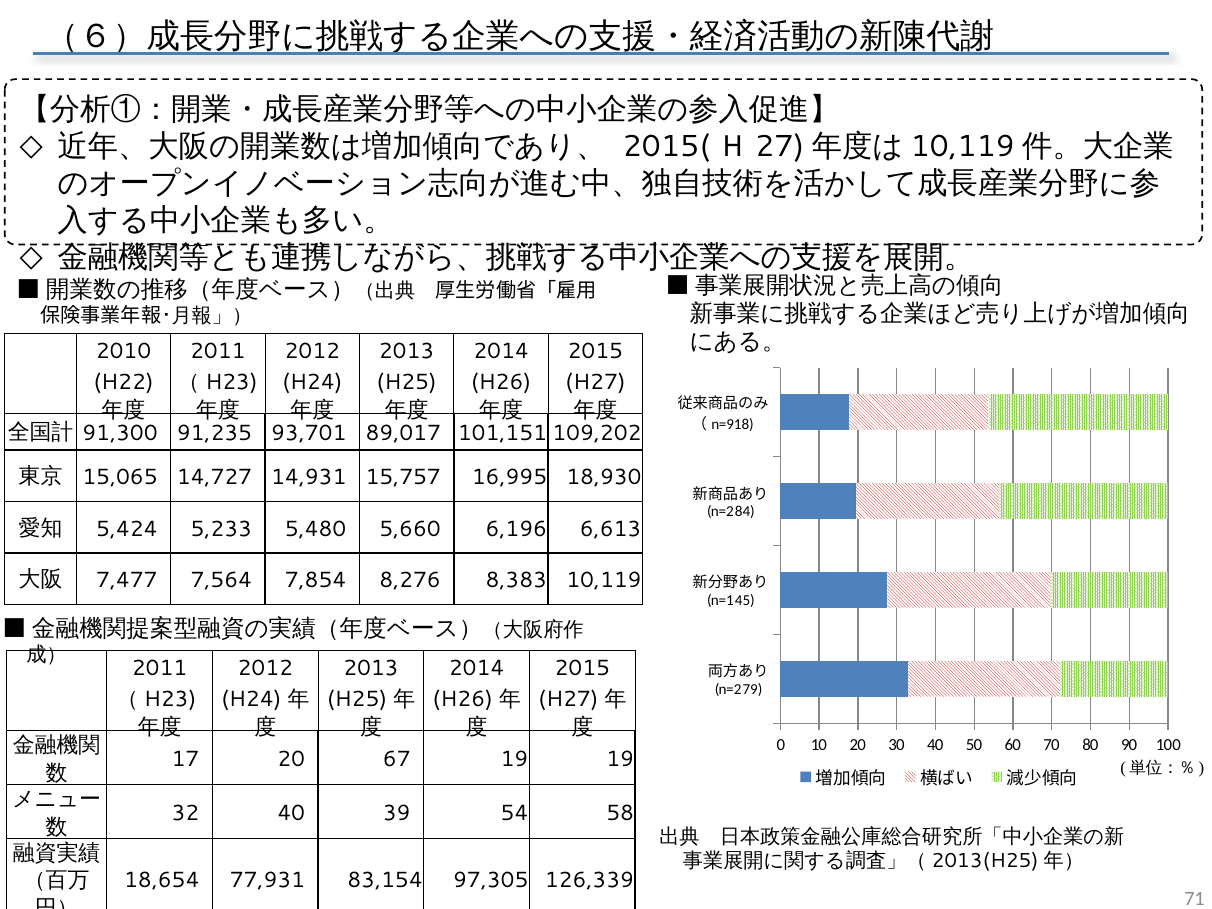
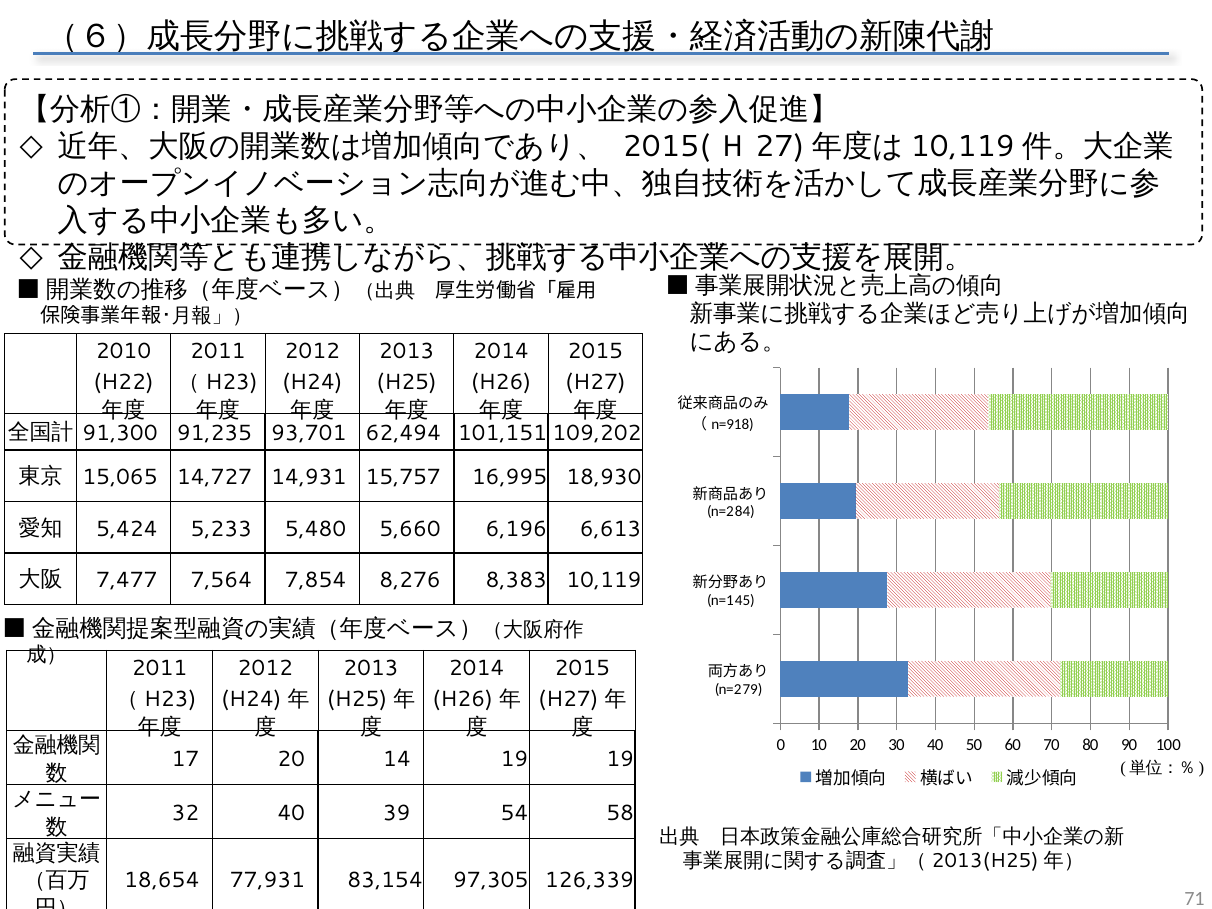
89,017: 89,017 -> 62,494
67: 67 -> 14
